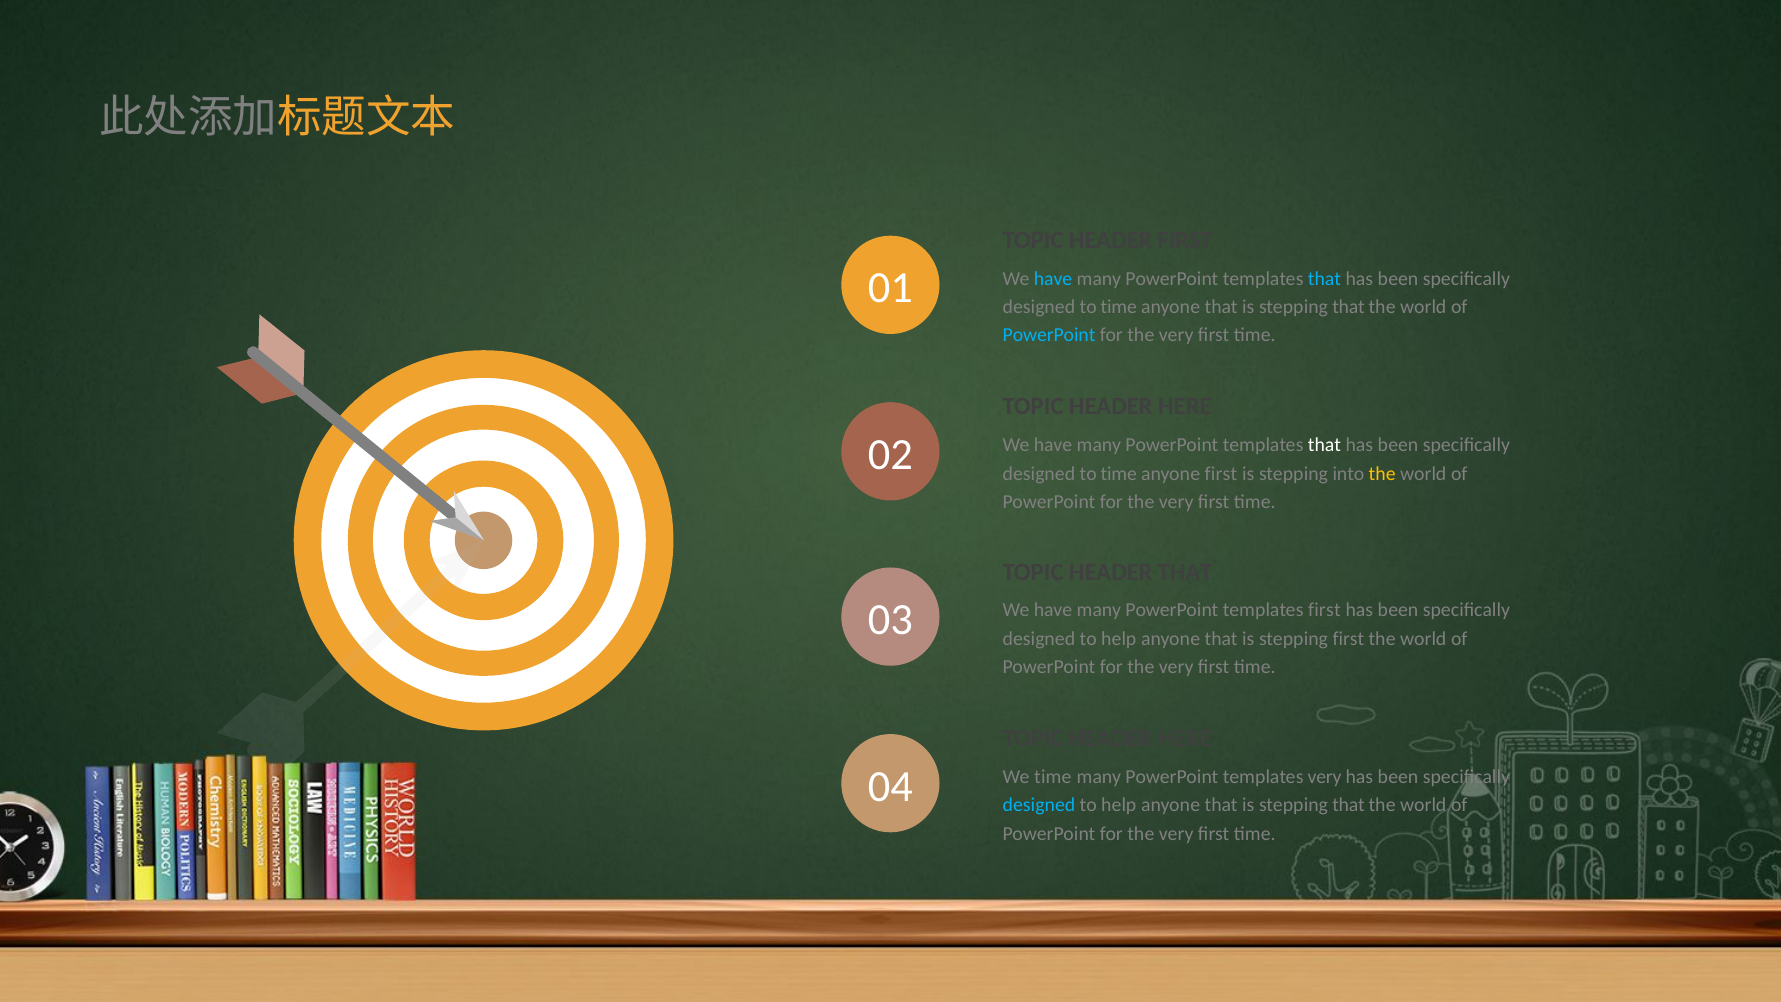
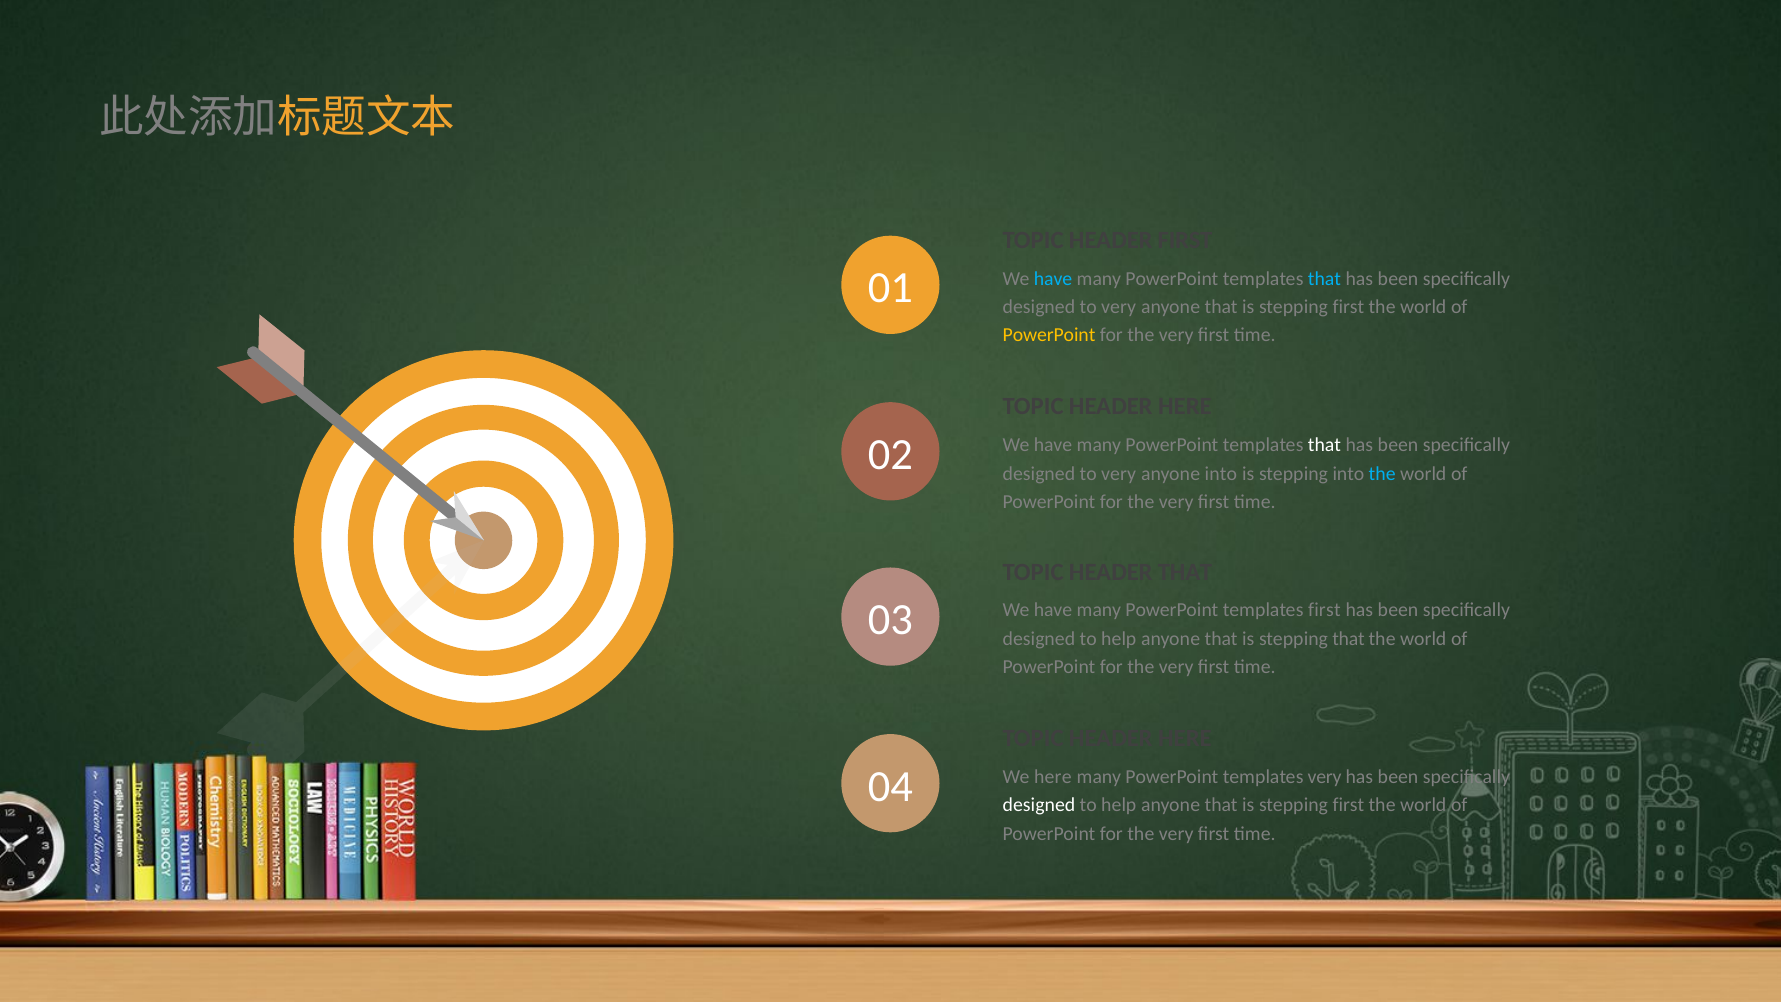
time at (1119, 307): time -> very
that at (1349, 307): that -> first
PowerPoint at (1049, 335) colour: light blue -> yellow
time at (1119, 474): time -> very
anyone first: first -> into
the at (1382, 474) colour: yellow -> light blue
stepping first: first -> that
We time: time -> here
designed at (1039, 805) colour: light blue -> white
that at (1349, 805): that -> first
